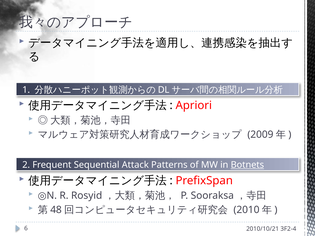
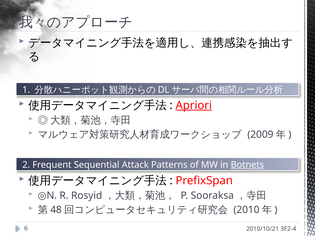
Apriori underline: none -> present
